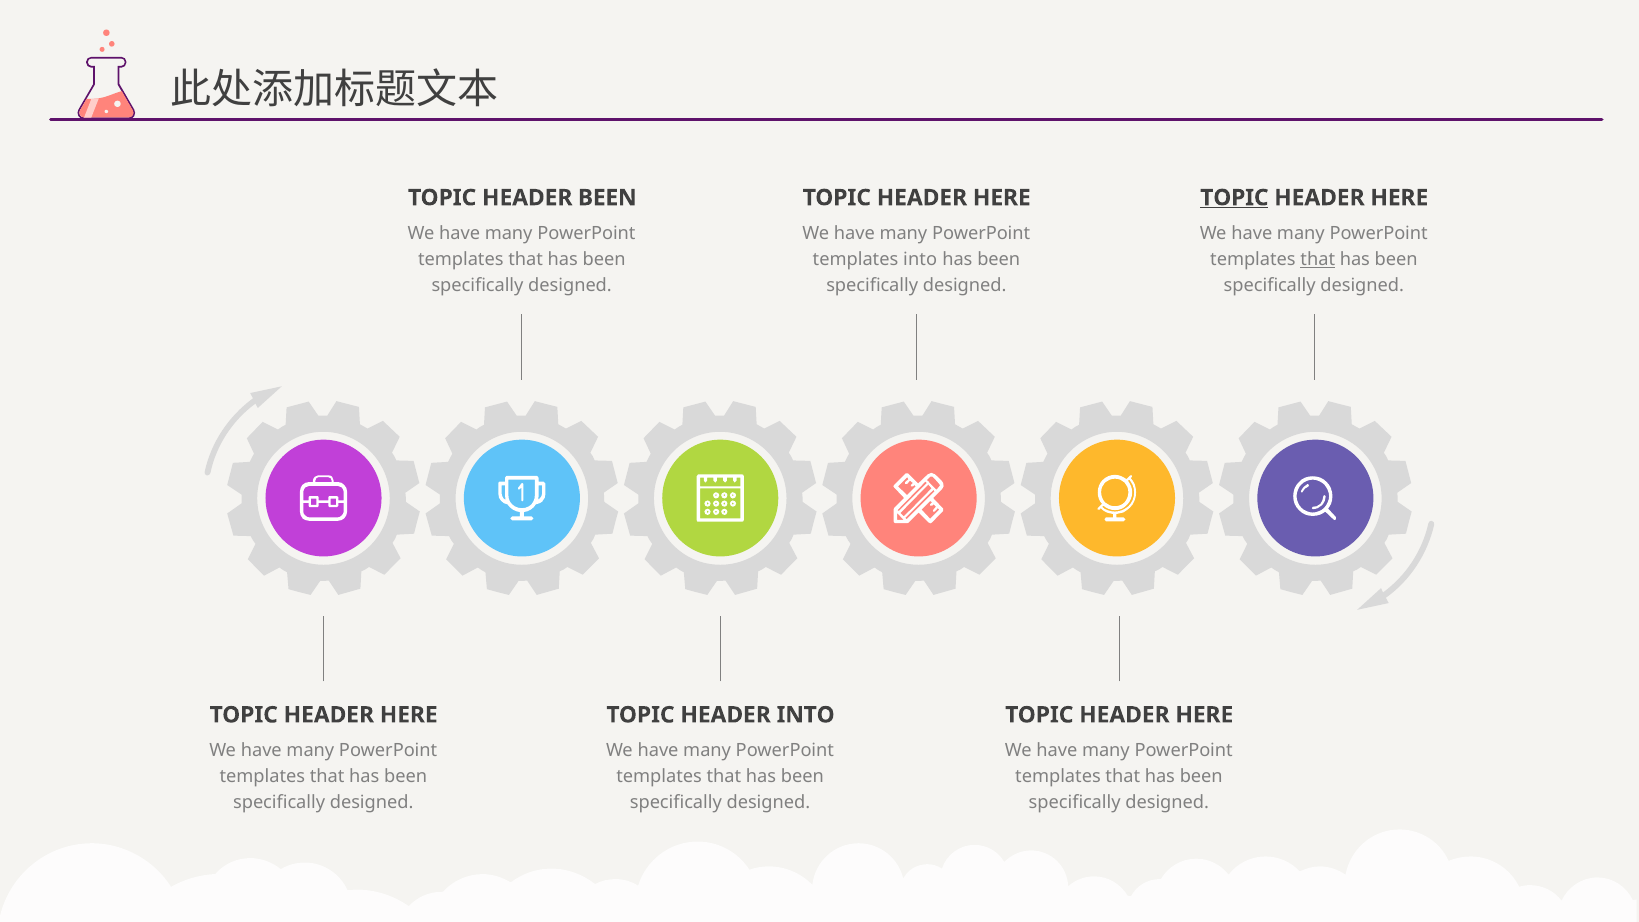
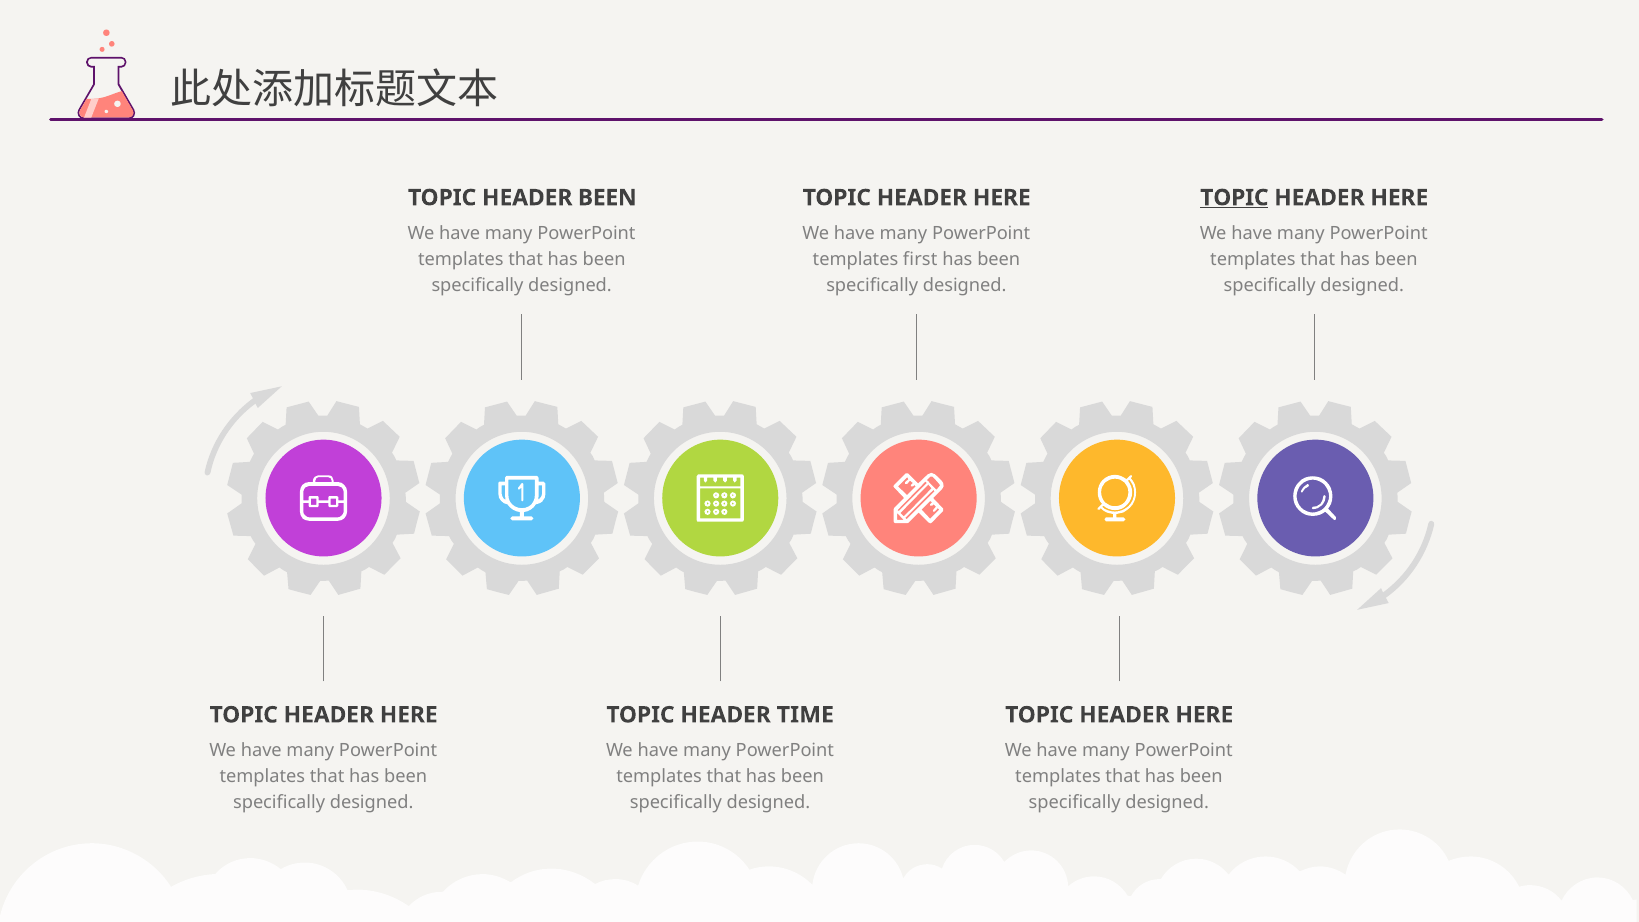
templates into: into -> first
that at (1318, 259) underline: present -> none
HEADER INTO: INTO -> TIME
